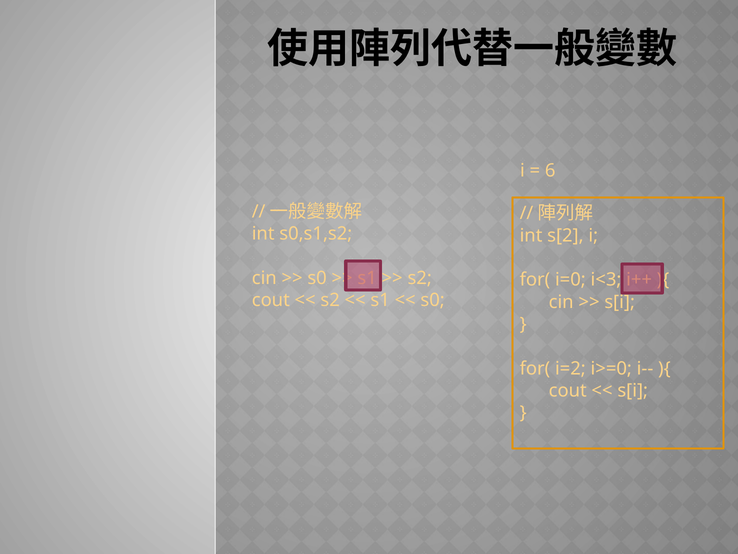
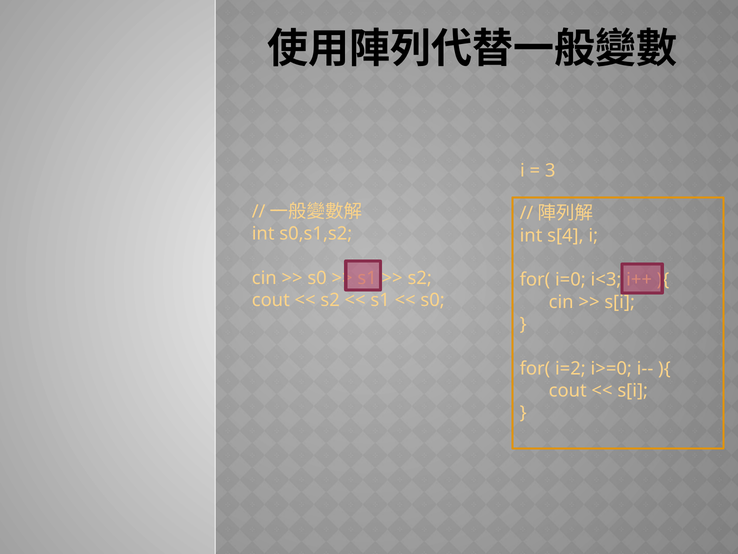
6: 6 -> 3
s[2: s[2 -> s[4
